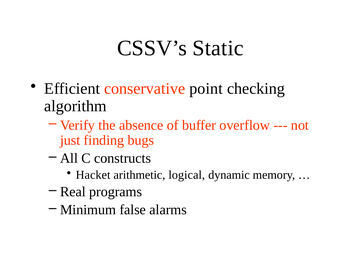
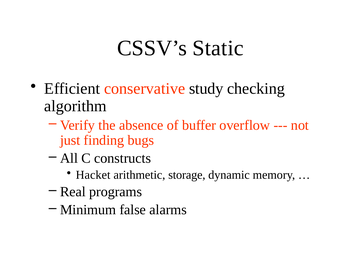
point: point -> study
logical: logical -> storage
